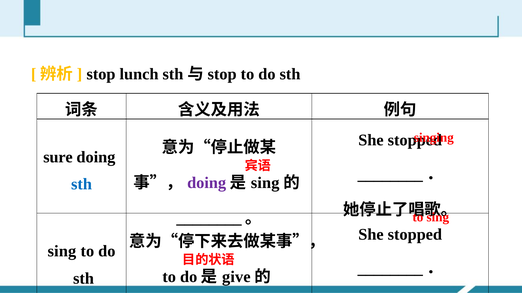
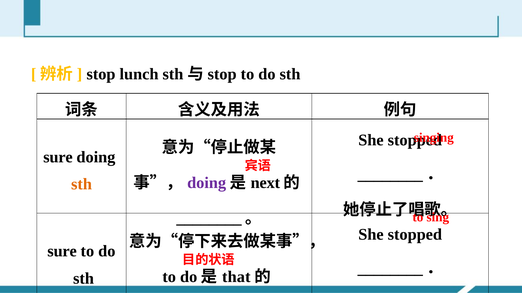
sing at (265, 183): sing -> next
sth at (81, 185) colour: blue -> orange
sing at (62, 252): sing -> sure
give: give -> that
